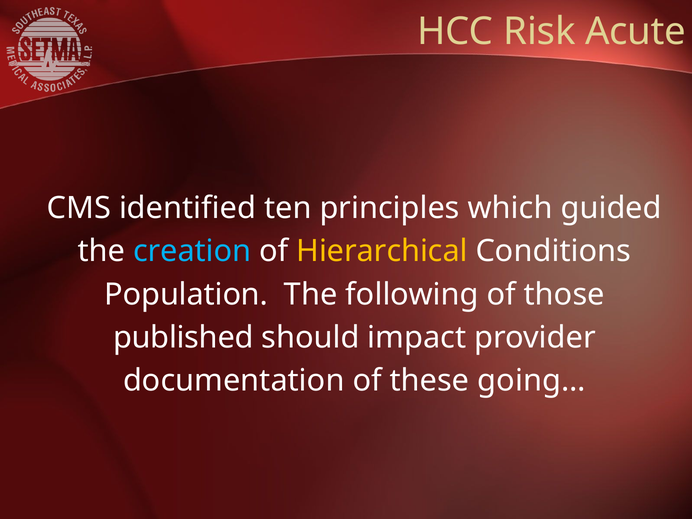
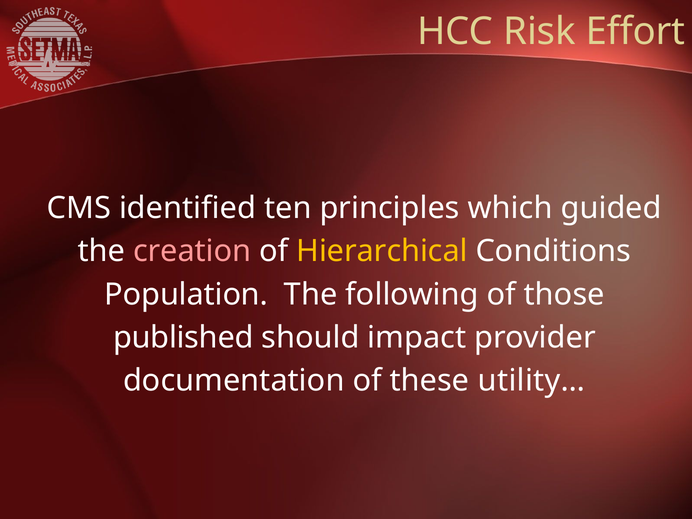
Acute: Acute -> Effort
creation colour: light blue -> pink
going…: going… -> utility…
